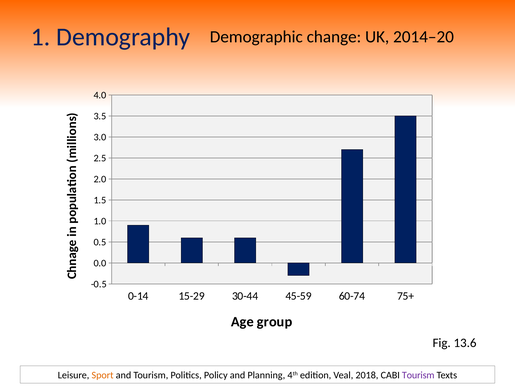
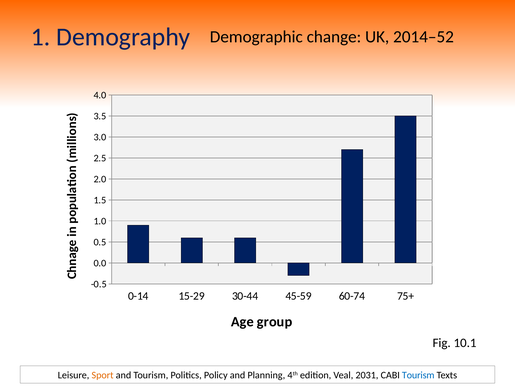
2014–20: 2014–20 -> 2014–52
13.6: 13.6 -> 10.1
2018: 2018 -> 2031
Tourism at (418, 375) colour: purple -> blue
